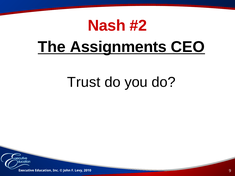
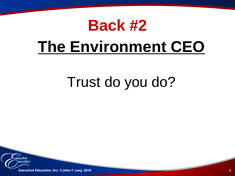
Nash: Nash -> Back
Assignments: Assignments -> Environment
